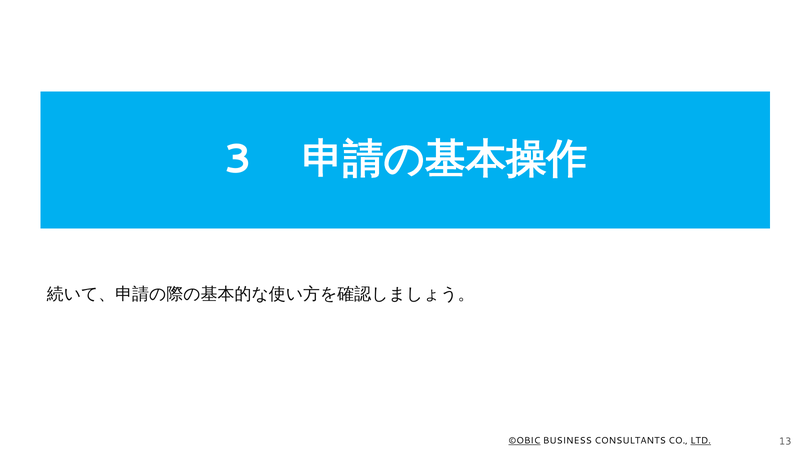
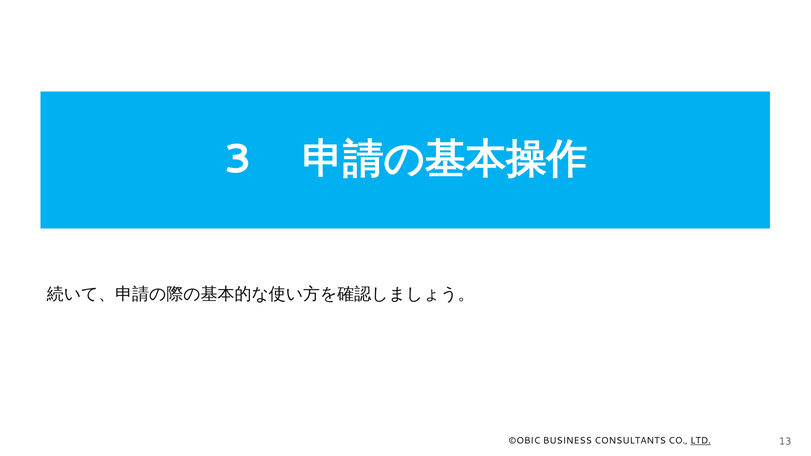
©OBIC underline: present -> none
